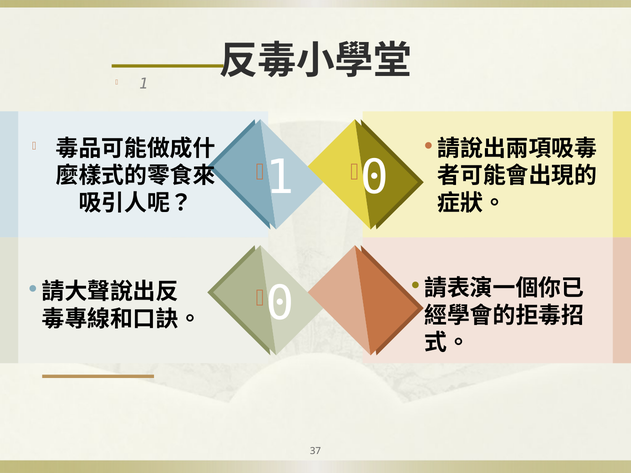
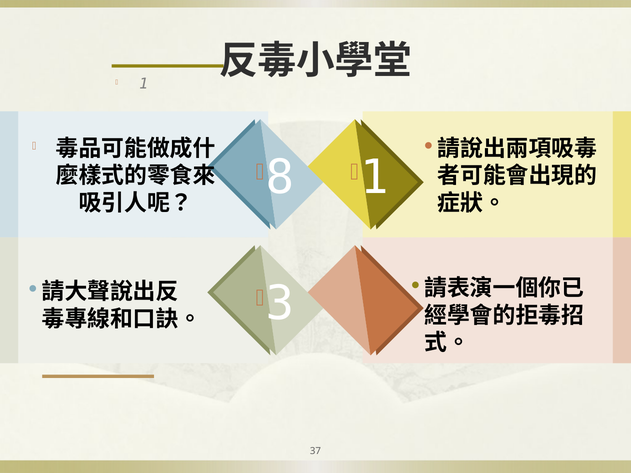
1 at (280, 178): 1 -> 8
0 at (375, 178): 0 -> 1
0 at (280, 304): 0 -> 3
